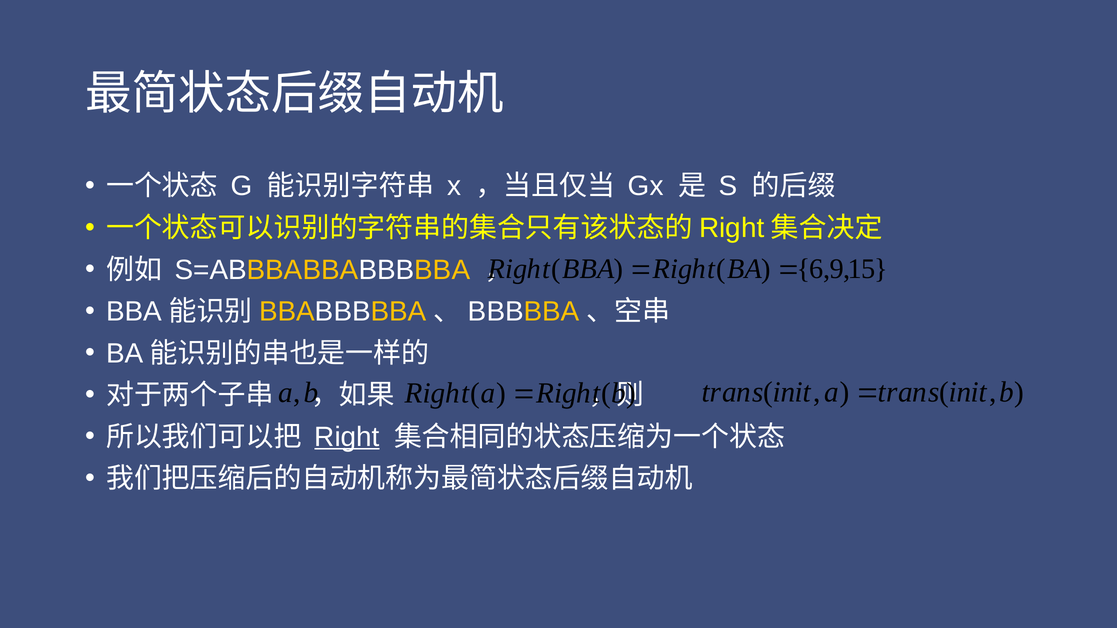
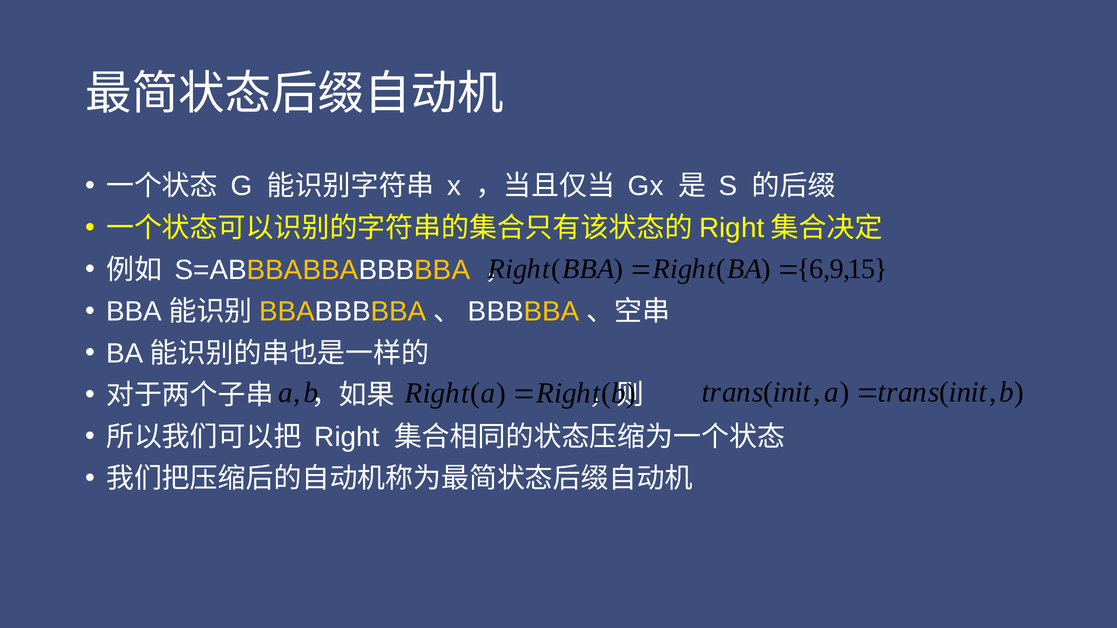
Right at (347, 437) underline: present -> none
